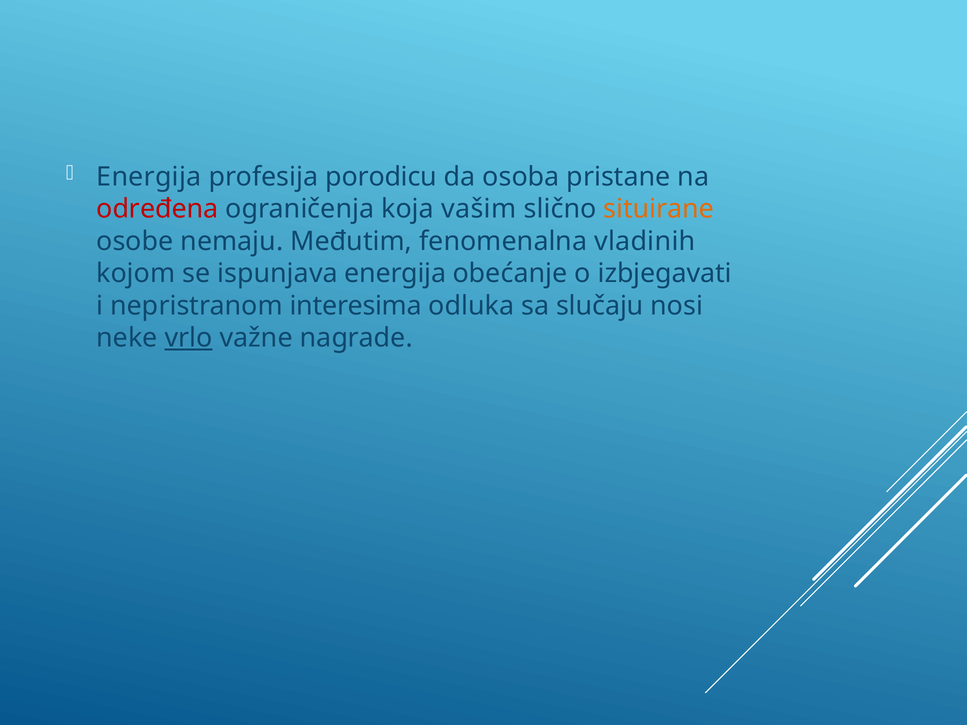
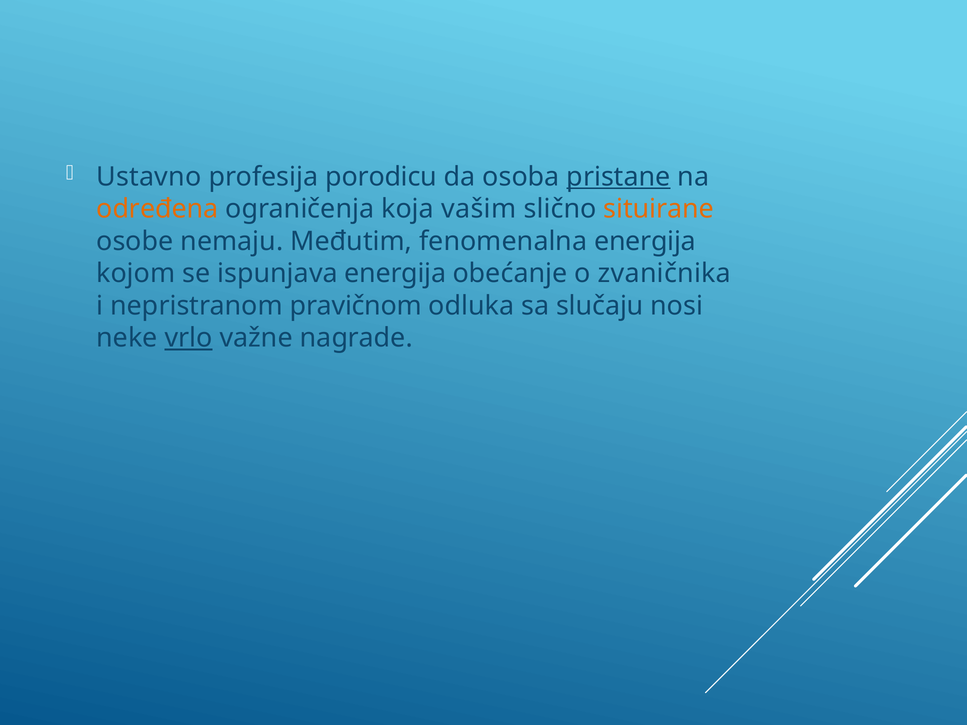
Energija at (149, 177): Energija -> Ustavno
pristane underline: none -> present
određena colour: red -> orange
fenomenalna vladinih: vladinih -> energija
izbjegavati: izbjegavati -> zvaničnika
interesima: interesima -> pravičnom
